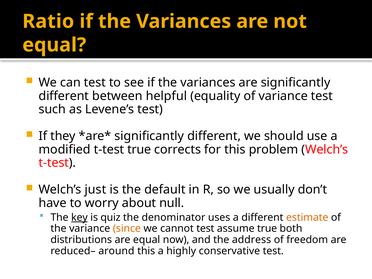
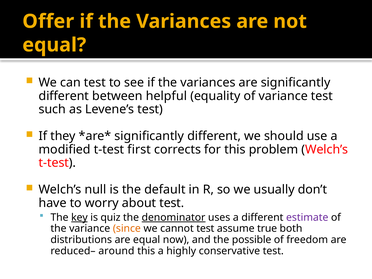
Ratio: Ratio -> Offer
t-test true: true -> first
just: just -> null
about null: null -> test
denominator underline: none -> present
estimate colour: orange -> purple
address: address -> possible
